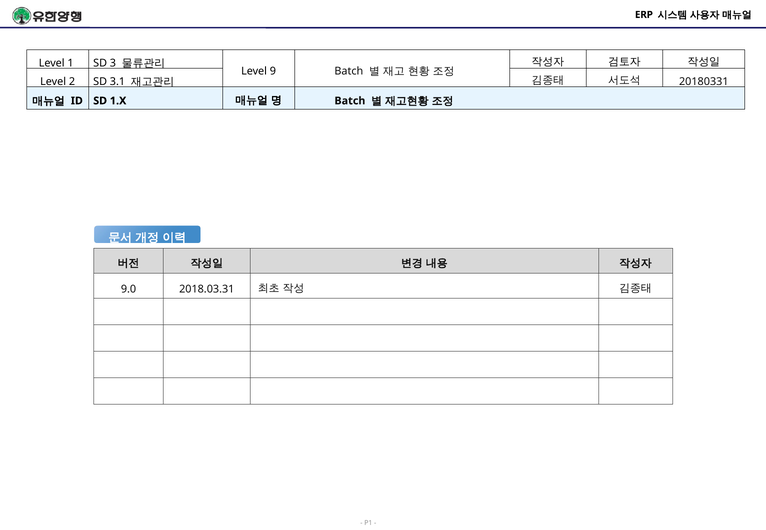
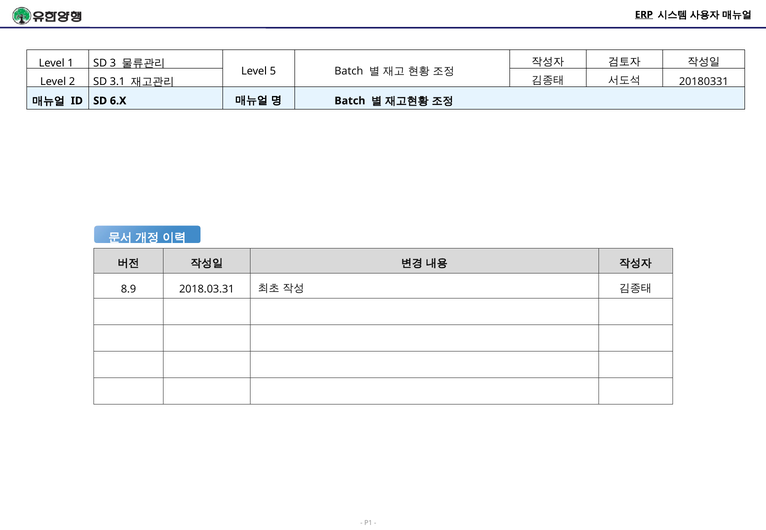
ERP underline: none -> present
9: 9 -> 5
1.X: 1.X -> 6.X
9.0: 9.0 -> 8.9
